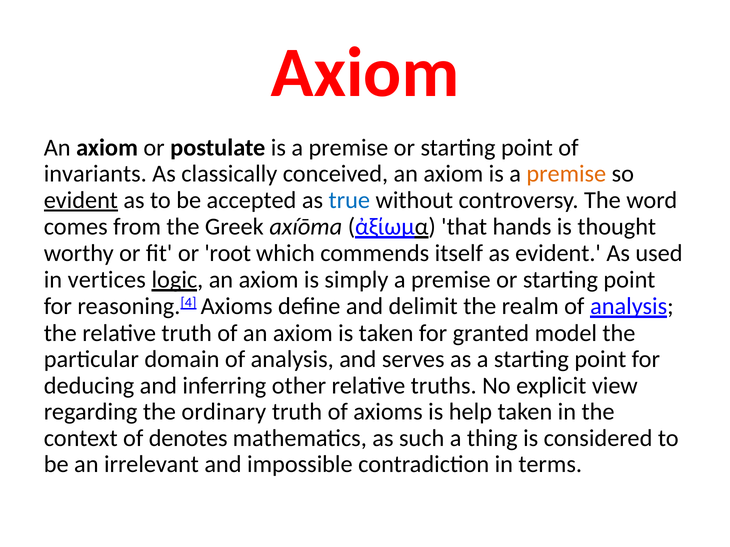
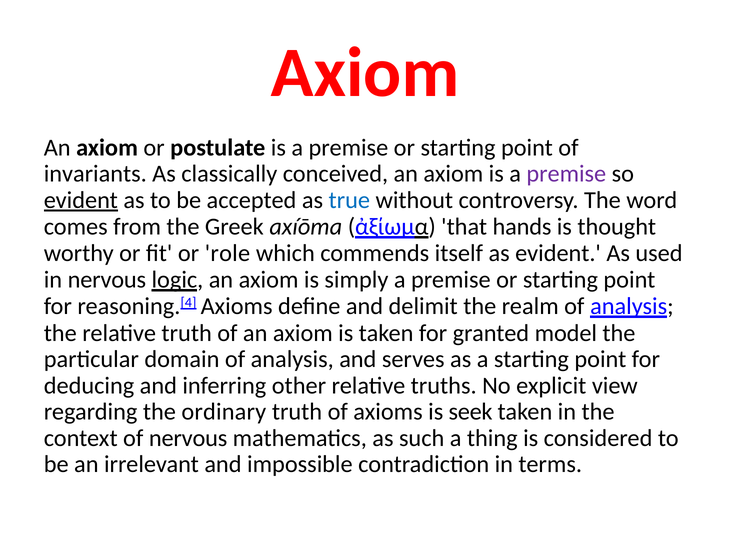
premise at (566, 174) colour: orange -> purple
root: root -> role
in vertices: vertices -> nervous
help: help -> seek
of denotes: denotes -> nervous
